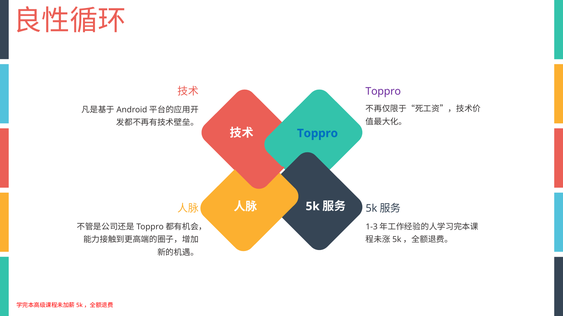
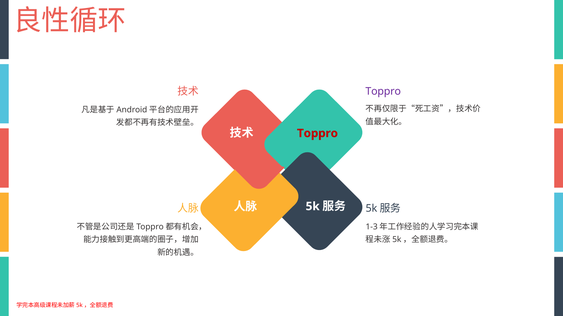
Toppro at (317, 134) colour: blue -> red
